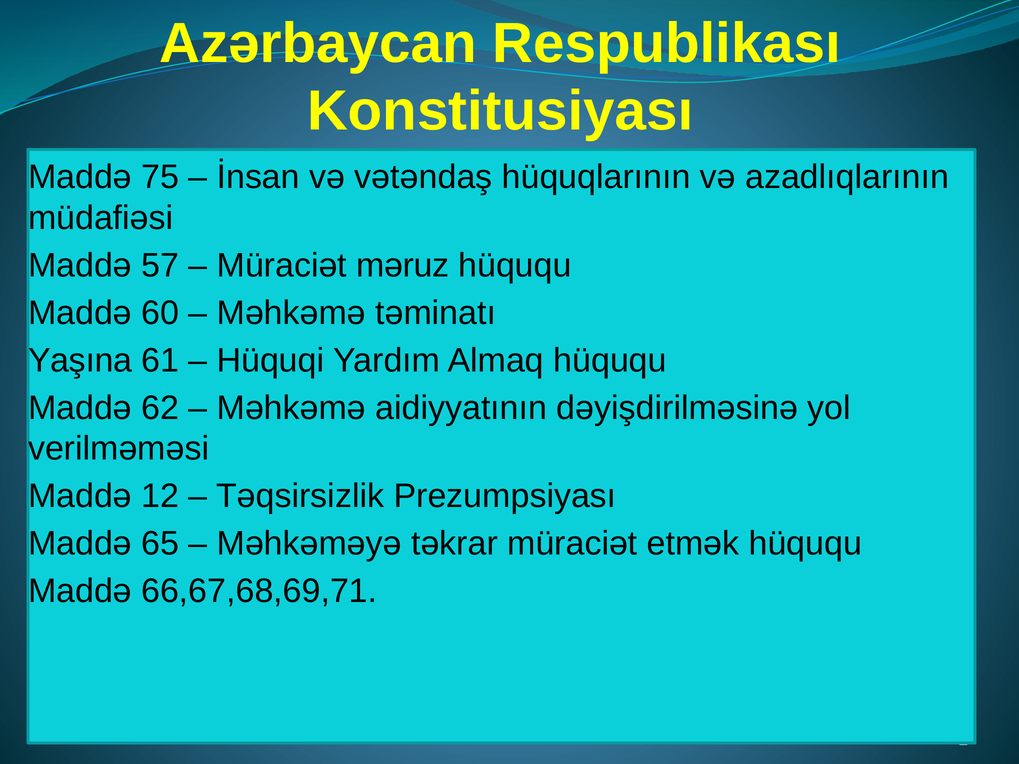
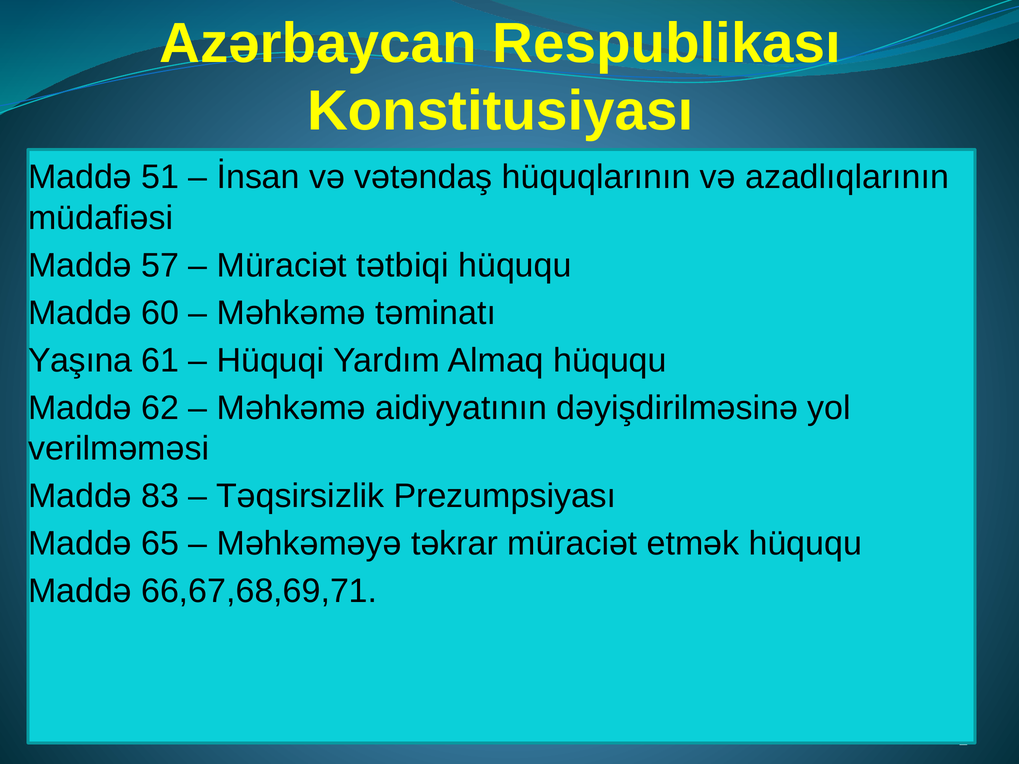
75: 75 -> 51
məruz: məruz -> tətbiqi
12: 12 -> 83
